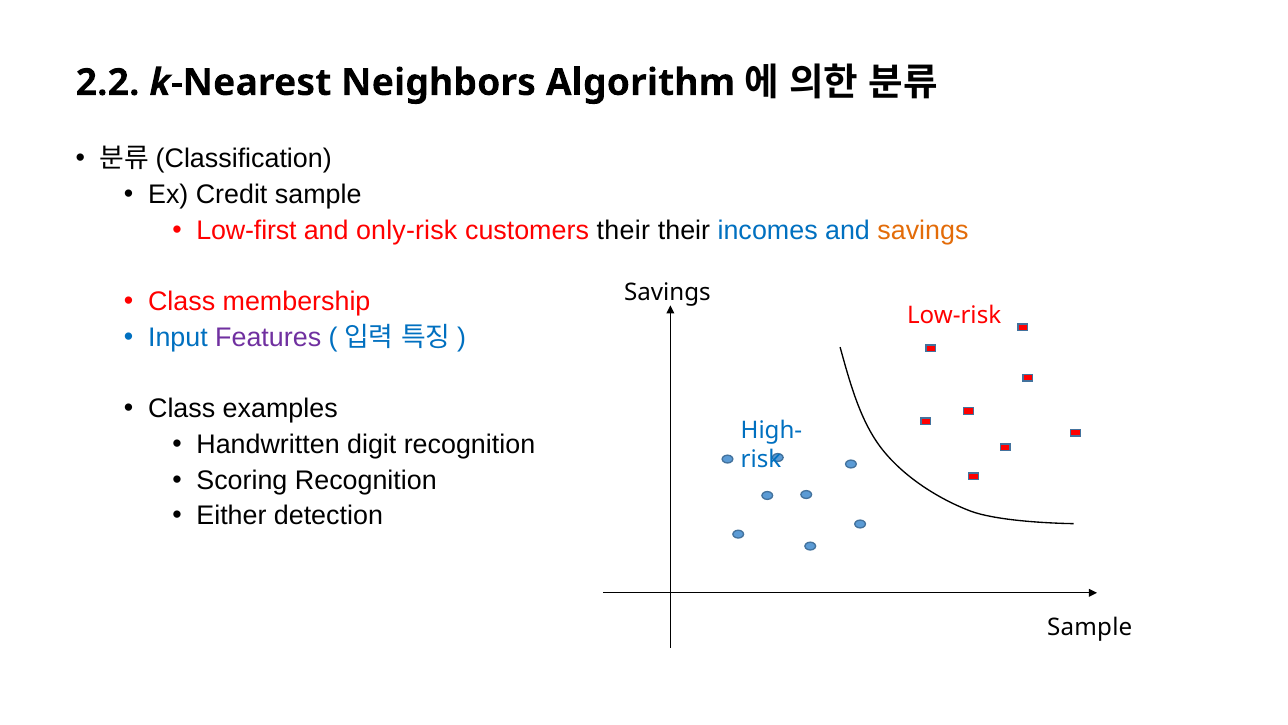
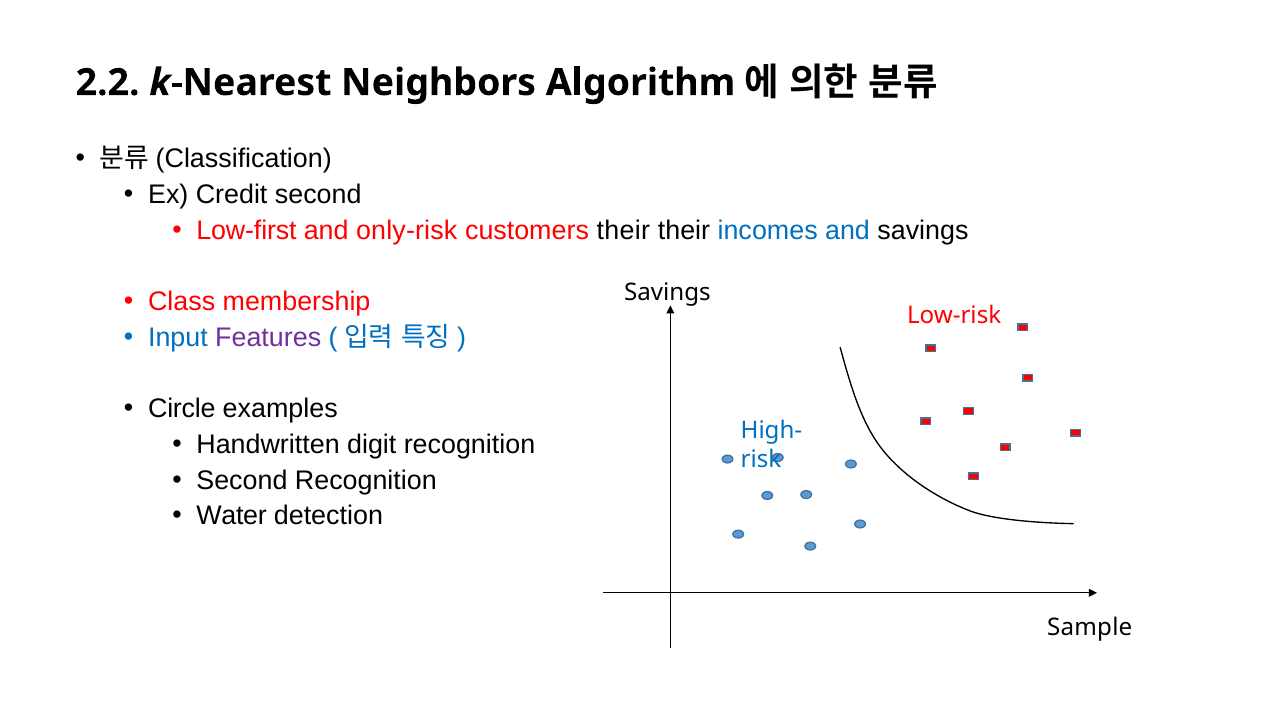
Credit sample: sample -> second
savings at (923, 230) colour: orange -> black
Class at (182, 409): Class -> Circle
Scoring at (242, 480): Scoring -> Second
Either: Either -> Water
